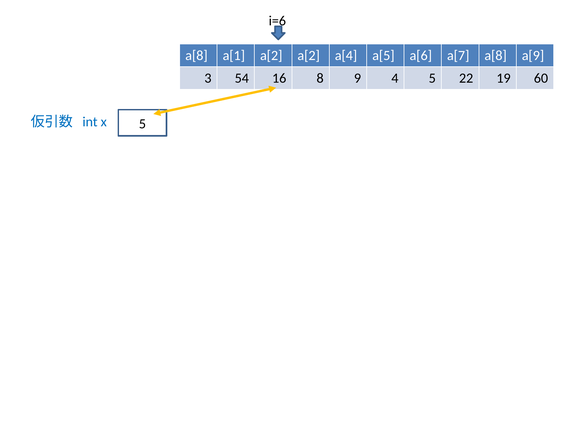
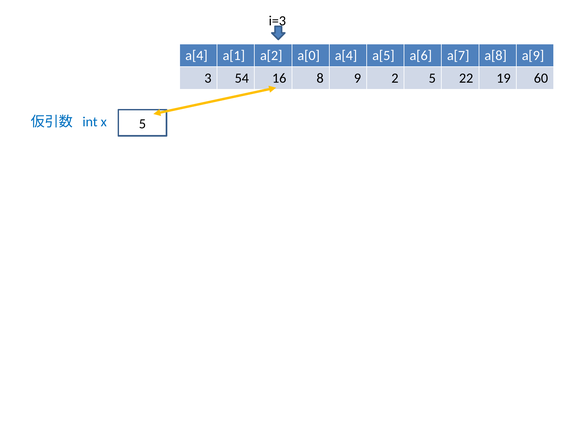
i=6: i=6 -> i=3
a[8 at (196, 55): a[8 -> a[4
a[2 a[2: a[2 -> a[0
4: 4 -> 2
